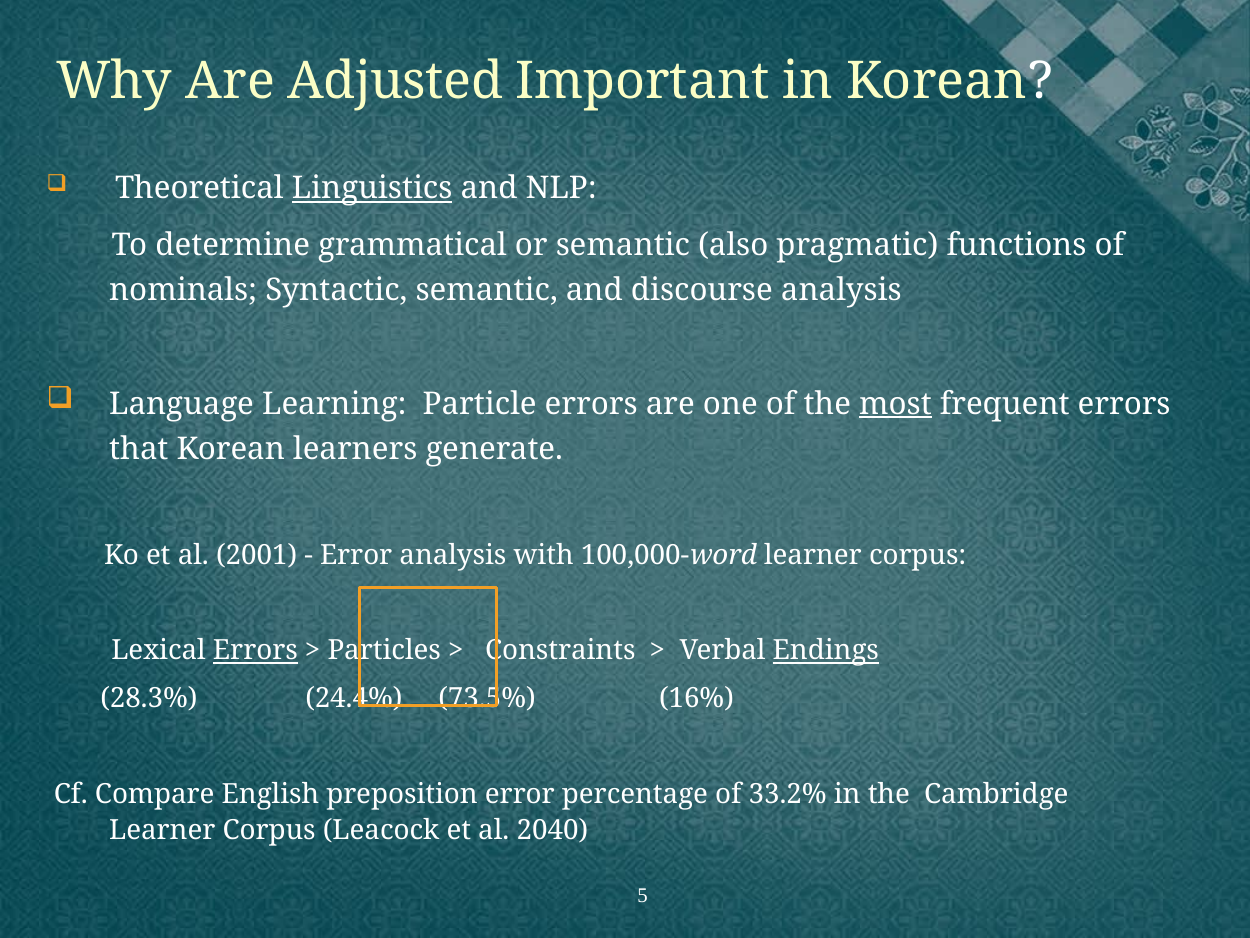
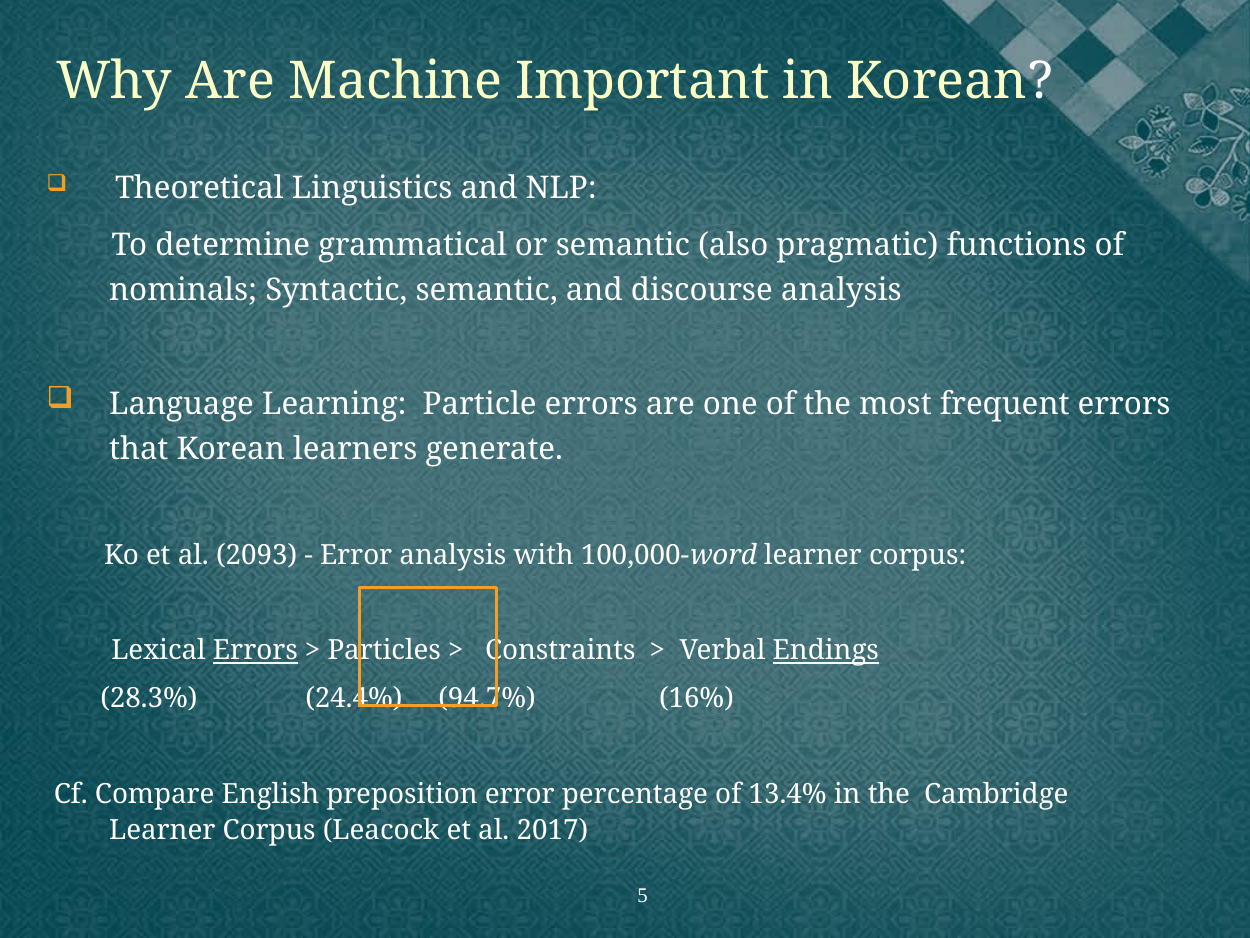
Adjusted: Adjusted -> Machine
Linguistics underline: present -> none
most underline: present -> none
2001: 2001 -> 2093
73.5%: 73.5% -> 94.7%
33.2%: 33.2% -> 13.4%
2040: 2040 -> 2017
